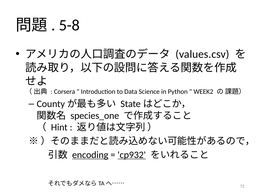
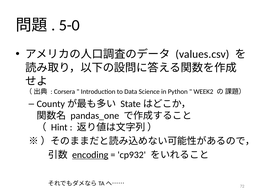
5-8: 5-8 -> 5-0
species_one: species_one -> pandas_one
cp932 underline: present -> none
